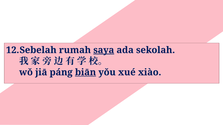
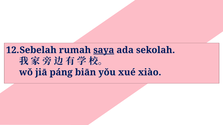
biān underline: present -> none
